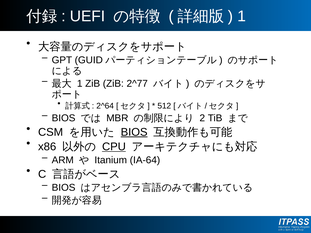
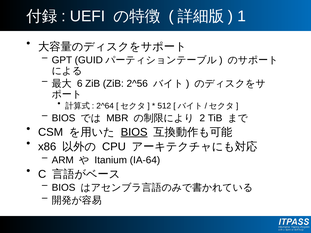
1 at (80, 84): 1 -> 6
2^77: 2^77 -> 2^56
CPU underline: present -> none
